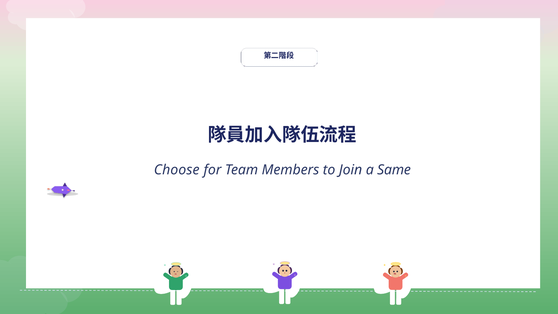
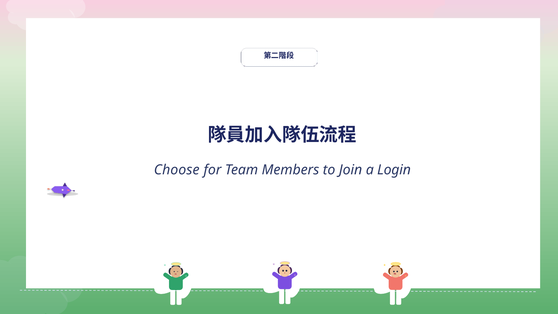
Same: Same -> Login
